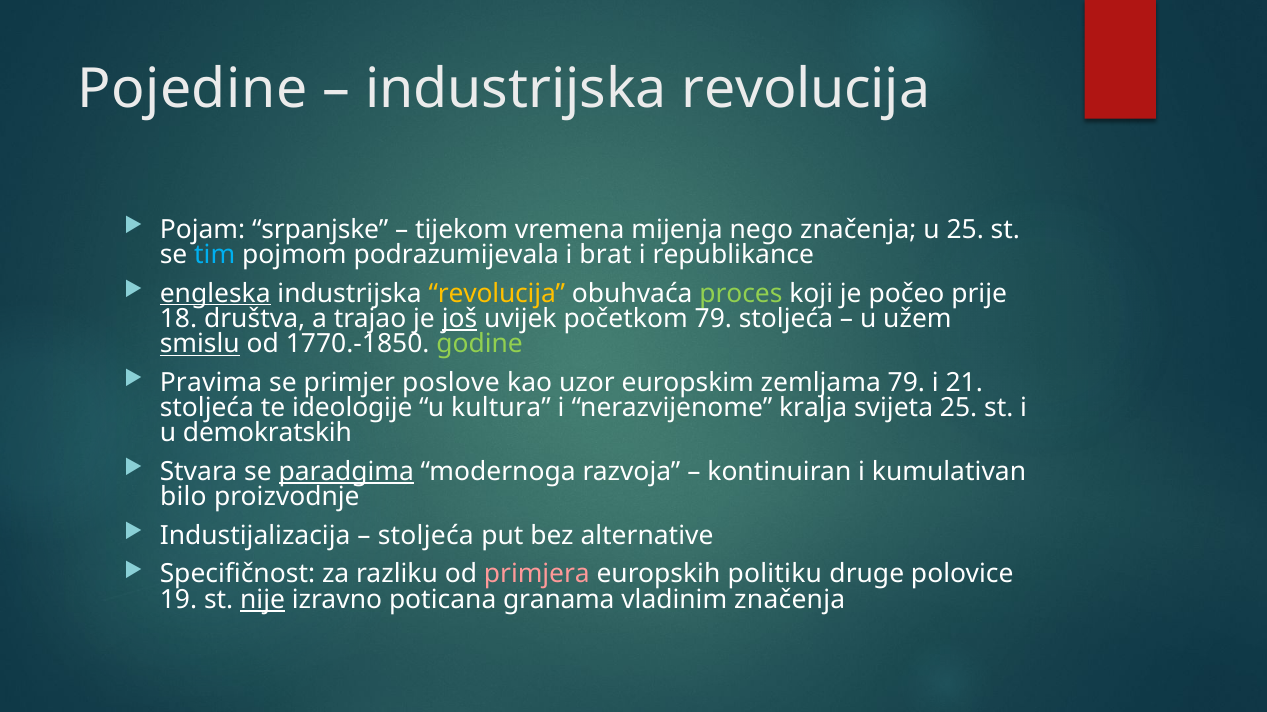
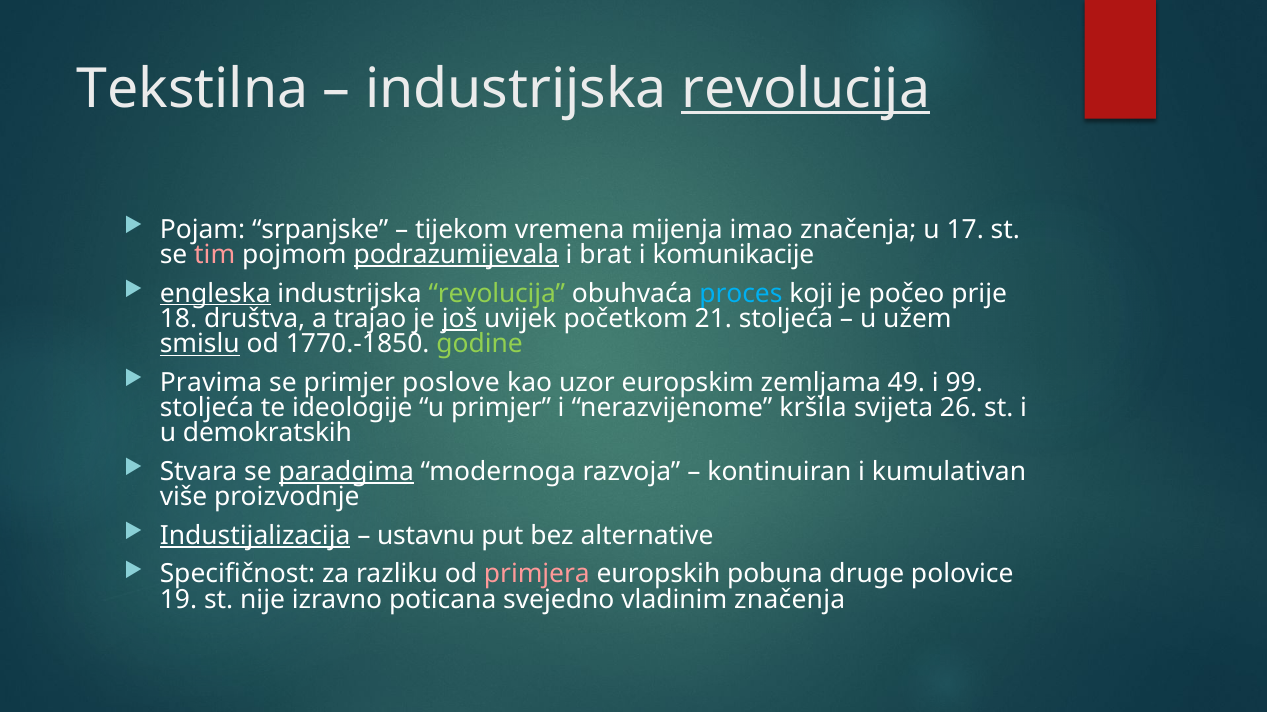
Pojedine: Pojedine -> Tekstilna
revolucija at (806, 89) underline: none -> present
nego: nego -> imao
u 25: 25 -> 17
tim colour: light blue -> pink
podrazumijevala underline: none -> present
republikance: republikance -> komunikacije
revolucija at (497, 294) colour: yellow -> light green
proces colour: light green -> light blue
početkom 79: 79 -> 21
zemljama 79: 79 -> 49
21: 21 -> 99
u kultura: kultura -> primjer
kralja: kralja -> kršila
svijeta 25: 25 -> 26
bilo: bilo -> više
Industijalizacija underline: none -> present
stoljeća at (426, 536): stoljeća -> ustavnu
politiku: politiku -> pobuna
nije underline: present -> none
granama: granama -> svejedno
